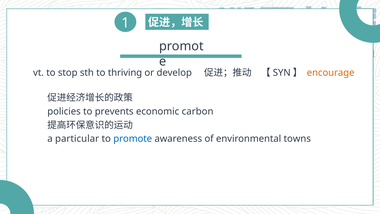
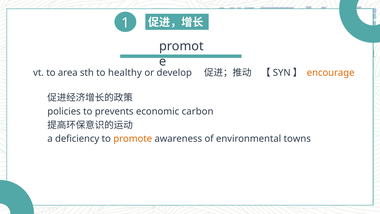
stop: stop -> area
thriving: thriving -> healthy
particular: particular -> deficiency
promote colour: blue -> orange
